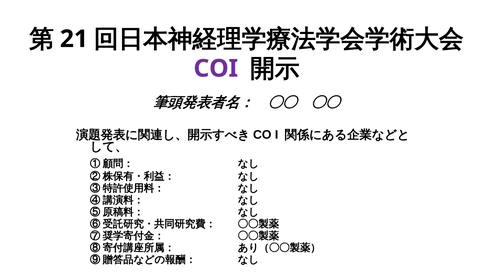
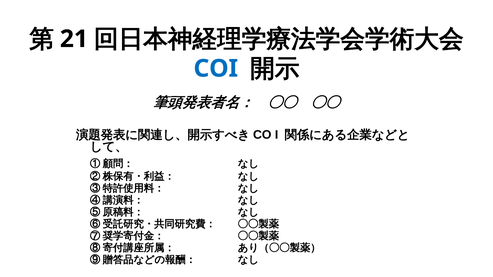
COI colour: purple -> blue
